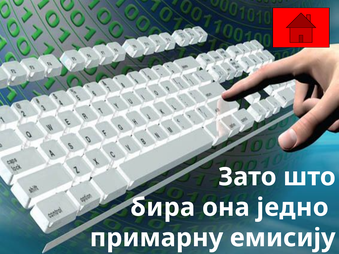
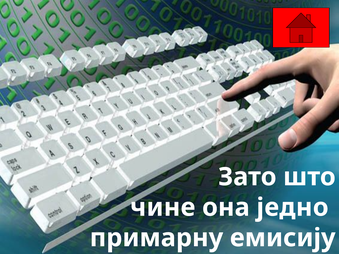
бира: бира -> чине
